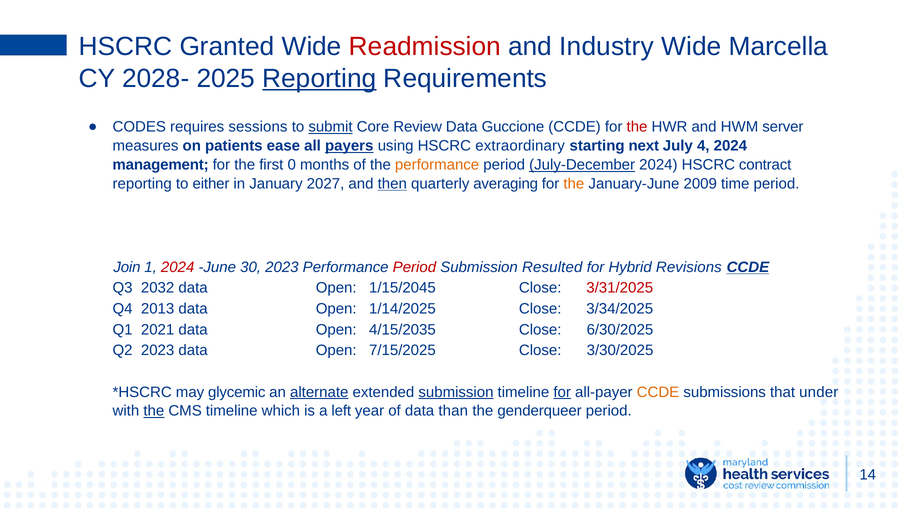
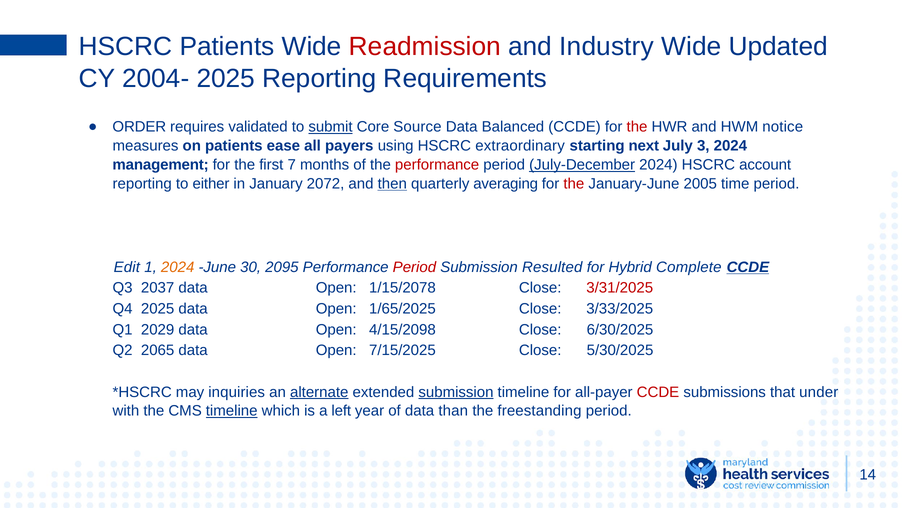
HSCRC Granted: Granted -> Patients
Marcella: Marcella -> Updated
2028-: 2028- -> 2004-
Reporting at (319, 78) underline: present -> none
CODES: CODES -> ORDER
sessions: sessions -> validated
Review: Review -> Source
Guccione: Guccione -> Balanced
server: server -> notice
payers underline: present -> none
4: 4 -> 3
0: 0 -> 7
performance at (437, 165) colour: orange -> red
contract: contract -> account
2027: 2027 -> 2072
the at (574, 184) colour: orange -> red
2009: 2009 -> 2005
Join: Join -> Edit
2024 at (178, 267) colour: red -> orange
30 2023: 2023 -> 2095
Revisions: Revisions -> Complete
2032: 2032 -> 2037
1/15/2045: 1/15/2045 -> 1/15/2078
Q4 2013: 2013 -> 2025
1/14/2025: 1/14/2025 -> 1/65/2025
3/34/2025: 3/34/2025 -> 3/33/2025
2021: 2021 -> 2029
4/15/2035: 4/15/2035 -> 4/15/2098
Q2 2023: 2023 -> 2065
3/30/2025: 3/30/2025 -> 5/30/2025
glycemic: glycemic -> inquiries
for at (562, 392) underline: present -> none
CCDE at (658, 392) colour: orange -> red
the at (154, 411) underline: present -> none
timeline at (232, 411) underline: none -> present
genderqueer: genderqueer -> freestanding
